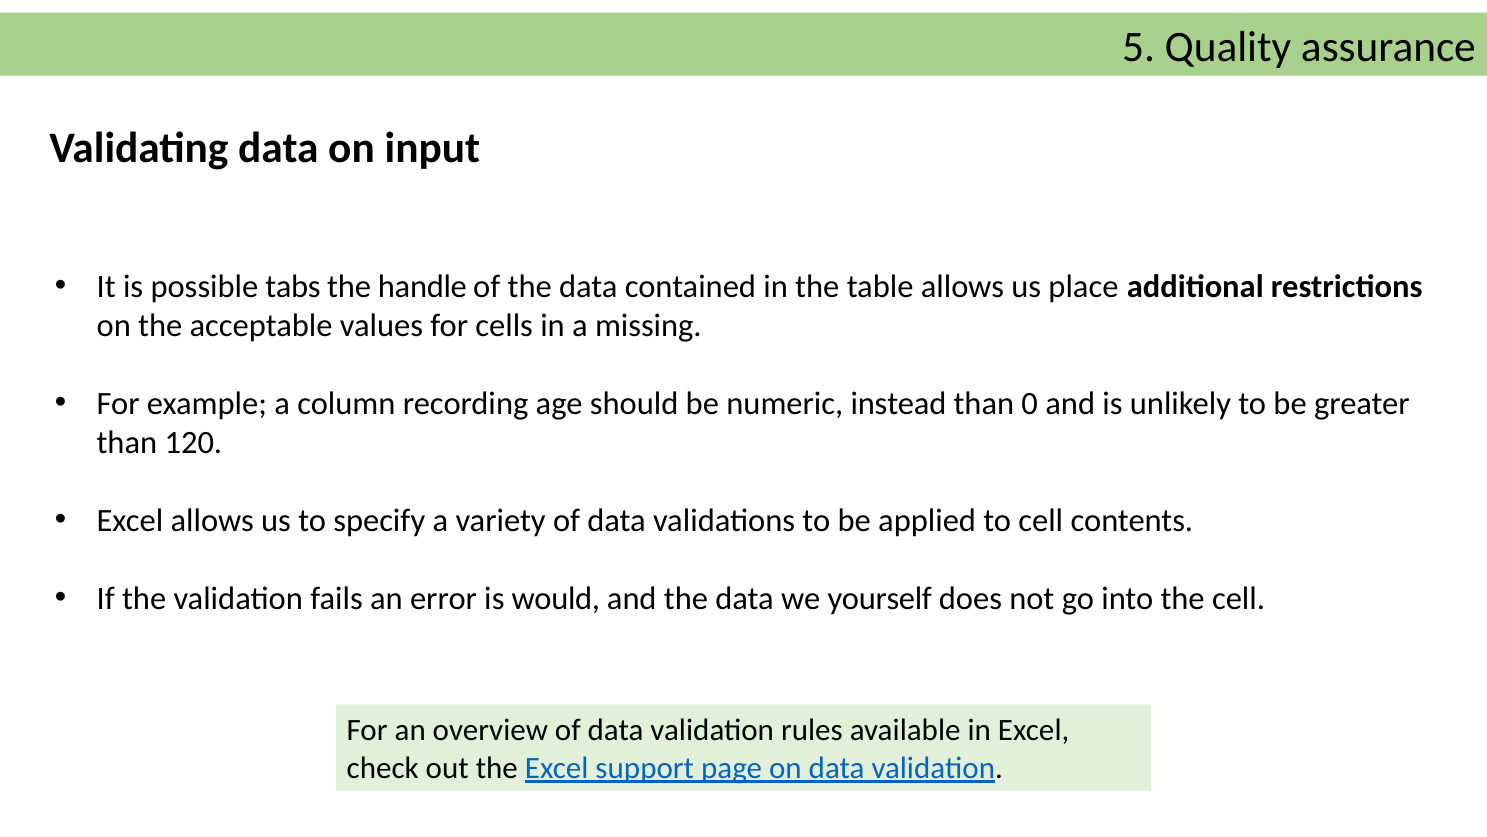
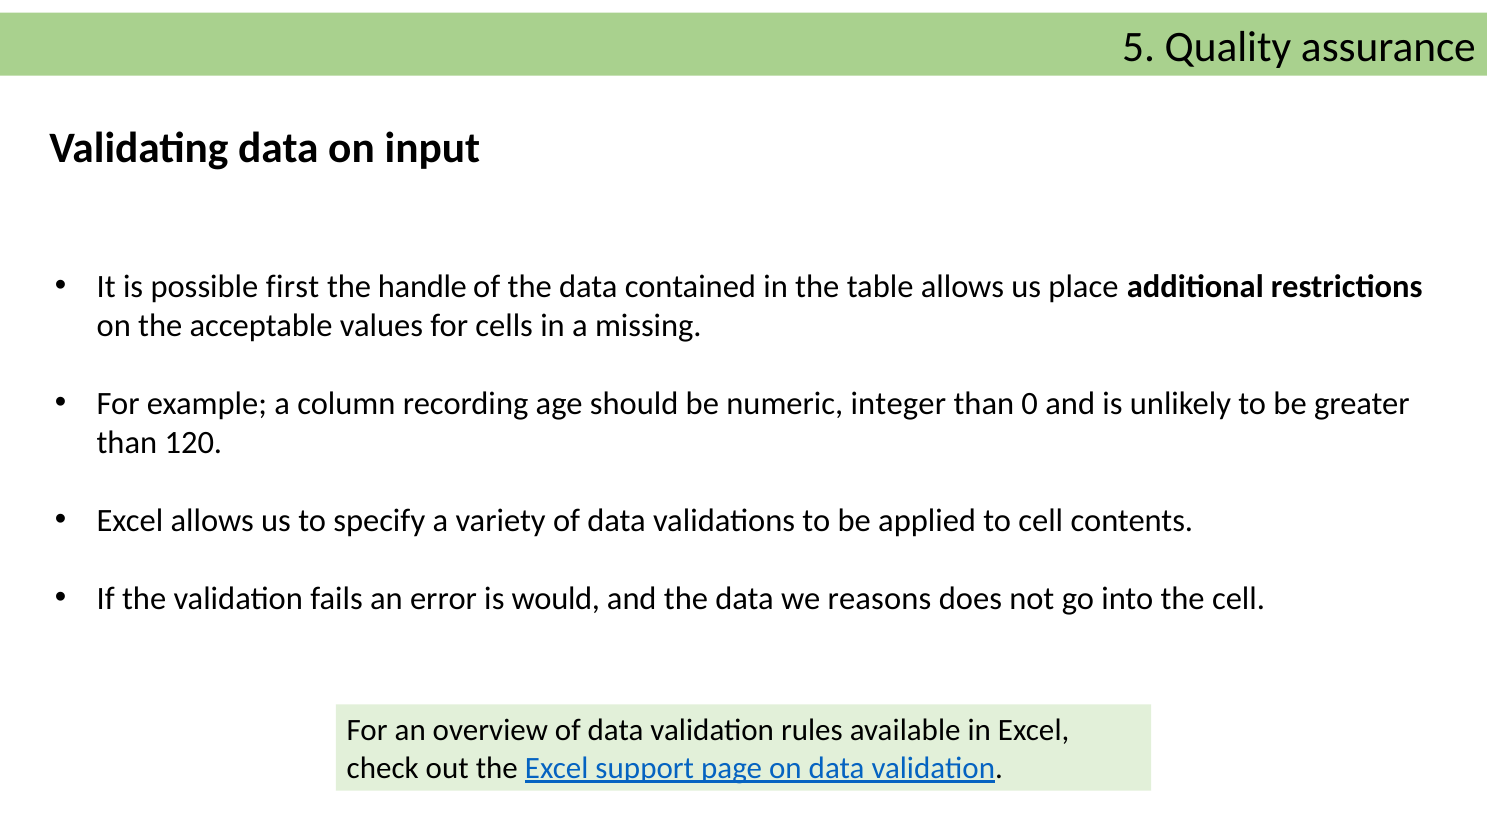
tabs: tabs -> first
instead: instead -> integer
yourself: yourself -> reasons
